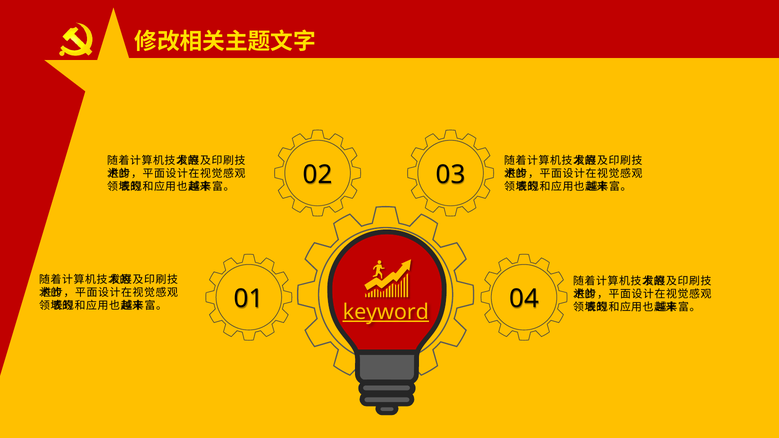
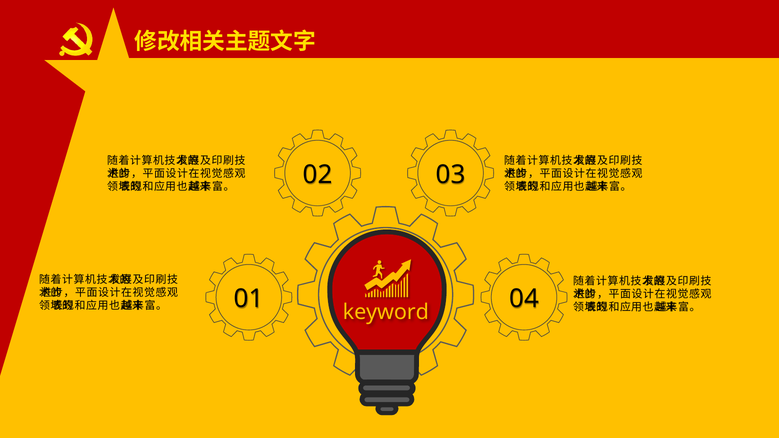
keyword underline: present -> none
